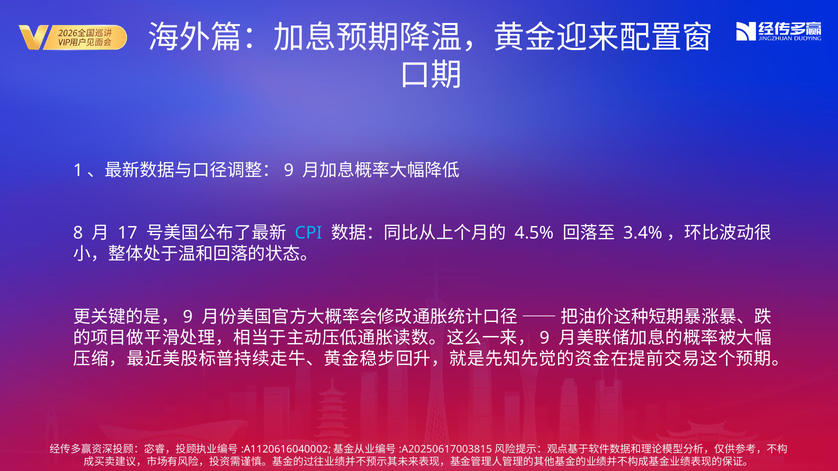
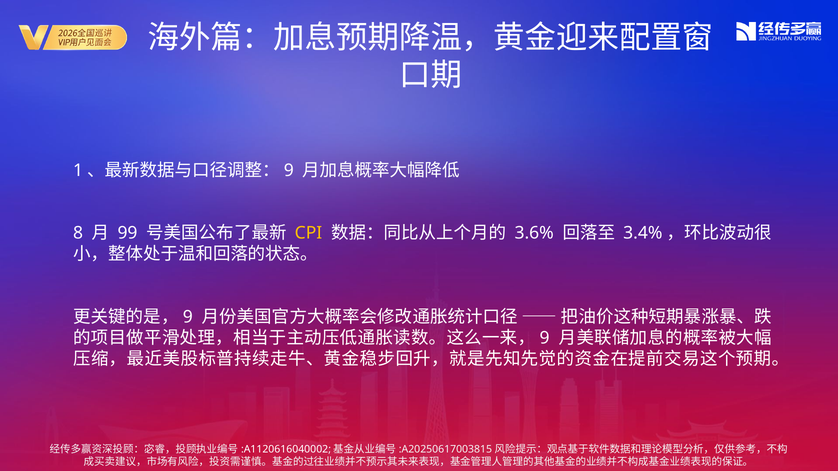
17: 17 -> 99
CPI colour: light blue -> yellow
4.5%: 4.5% -> 3.6%
